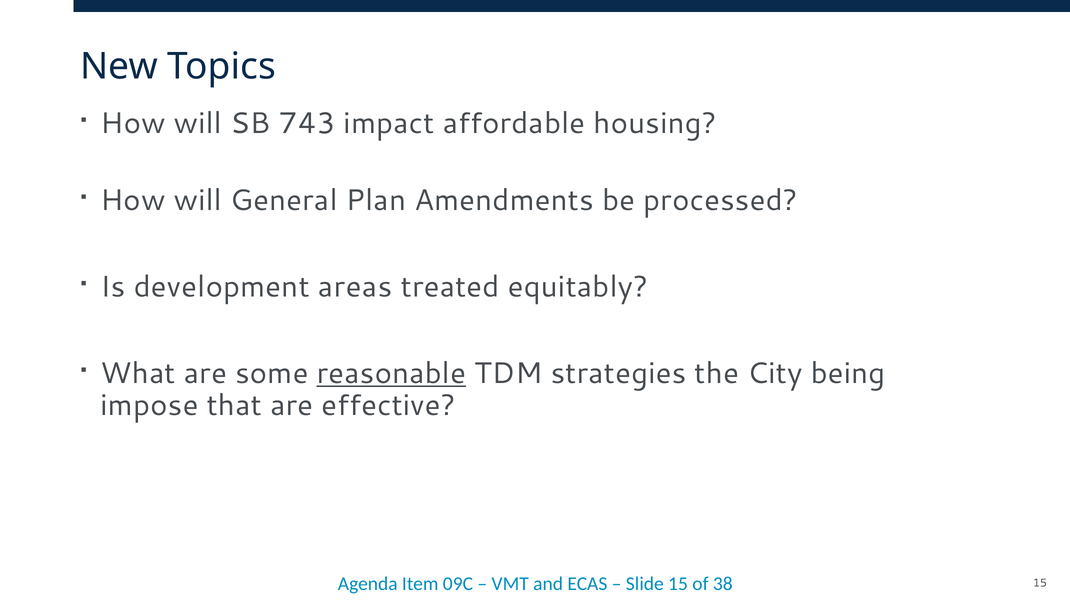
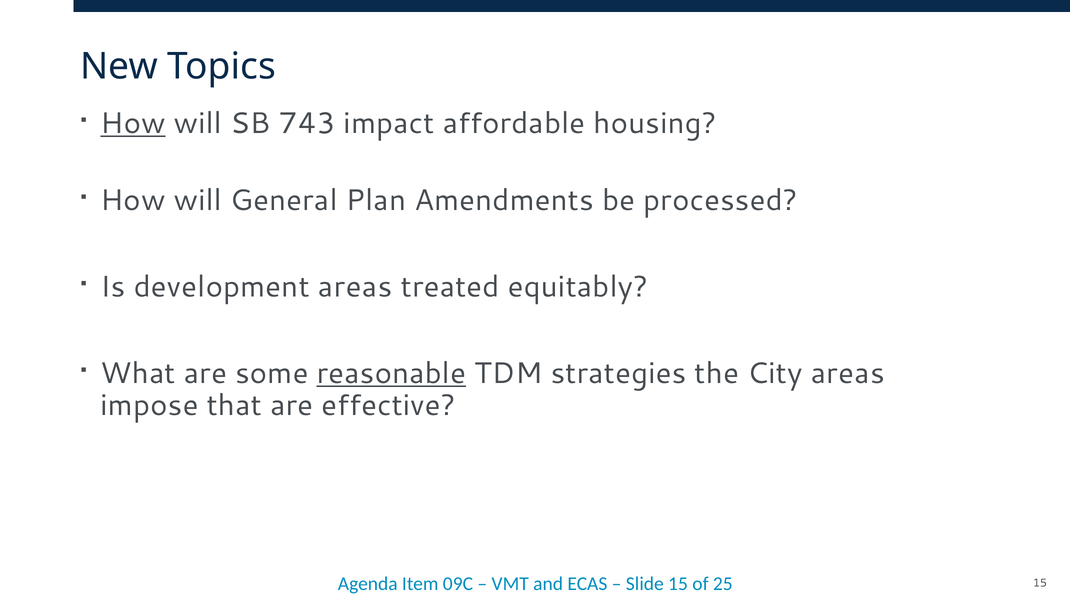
How at (133, 123) underline: none -> present
City being: being -> areas
38: 38 -> 25
